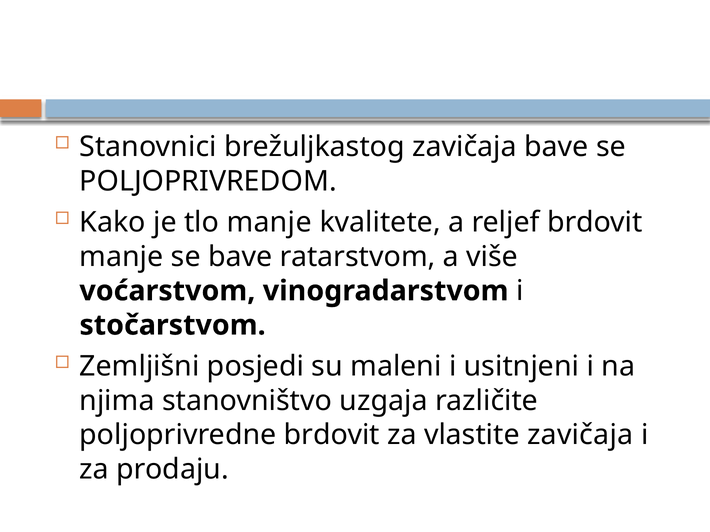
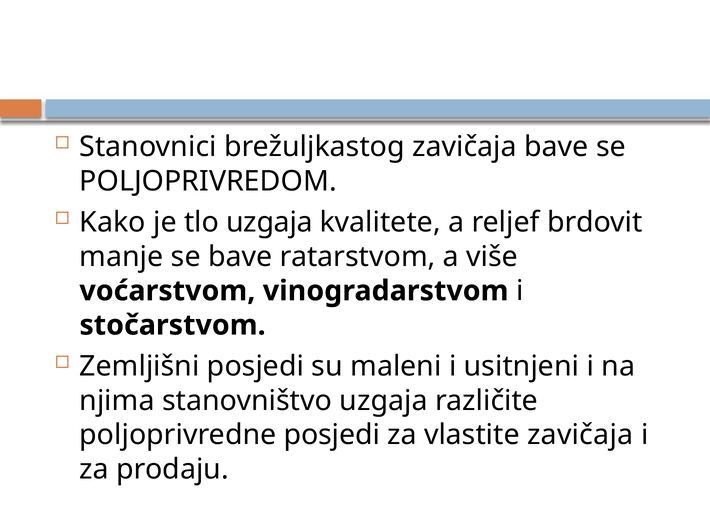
tlo manje: manje -> uzgaja
poljoprivredne brdovit: brdovit -> posjedi
